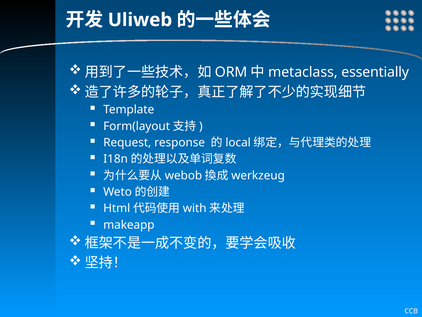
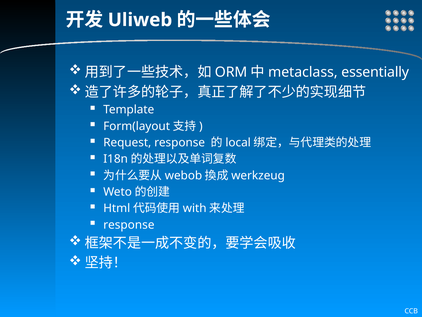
makeapp at (129, 224): makeapp -> response
